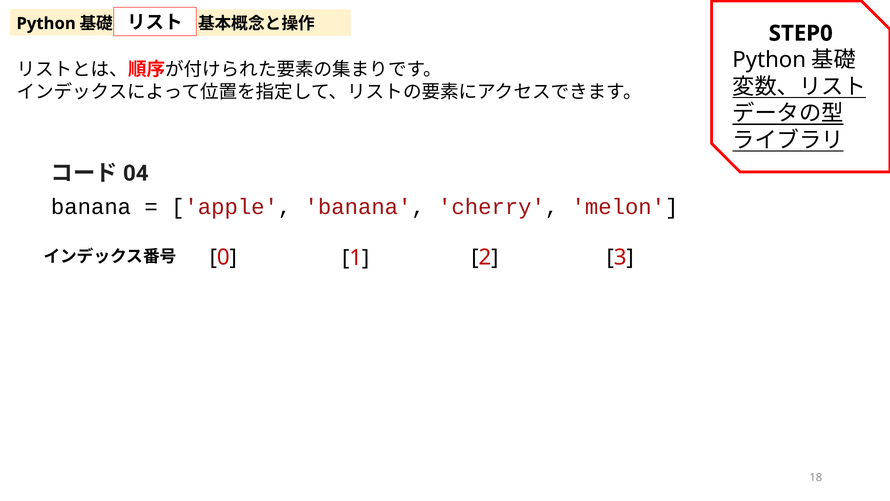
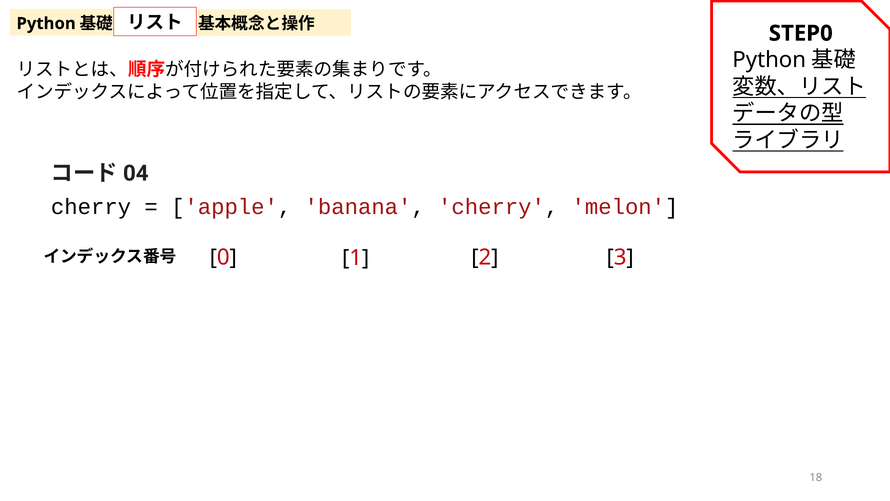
banana at (91, 207): banana -> cherry
